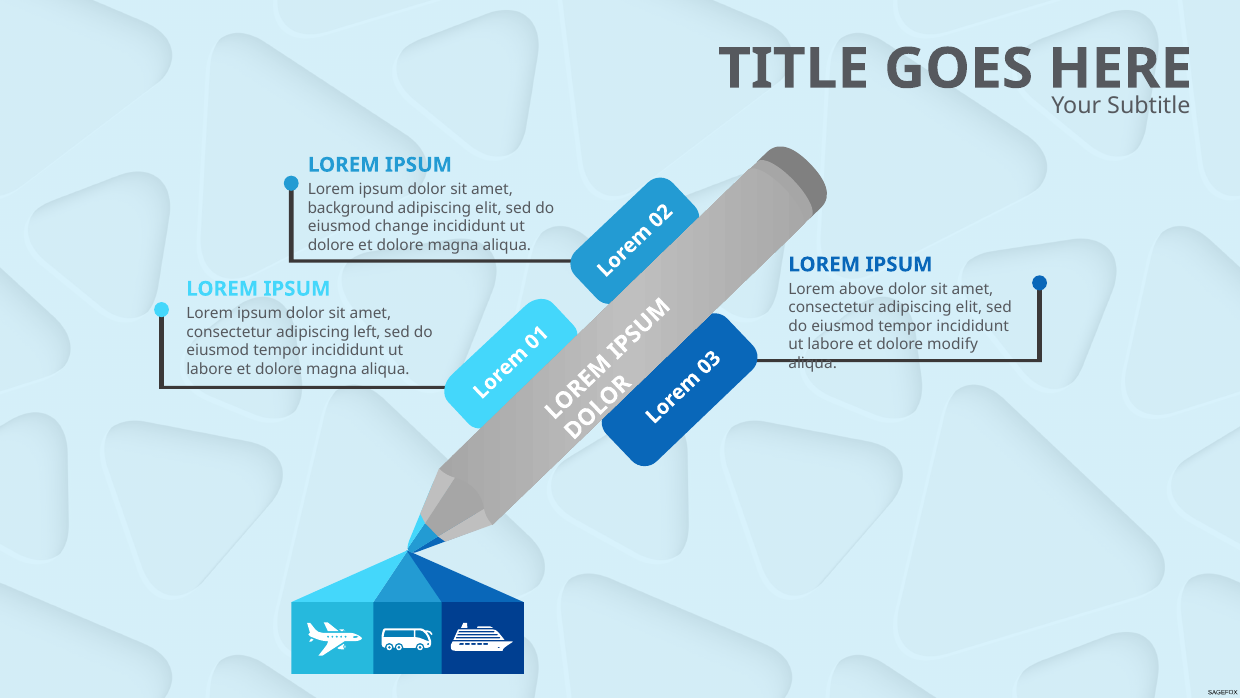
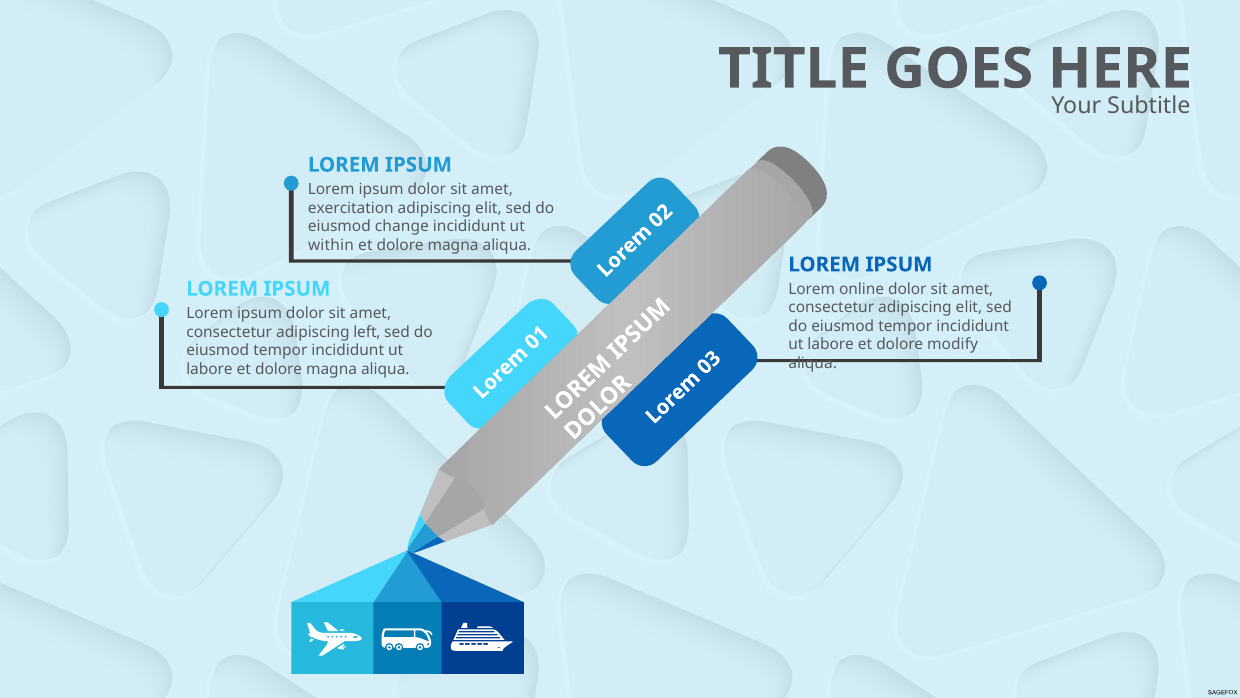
background: background -> exercitation
dolore at (331, 245): dolore -> within
above: above -> online
